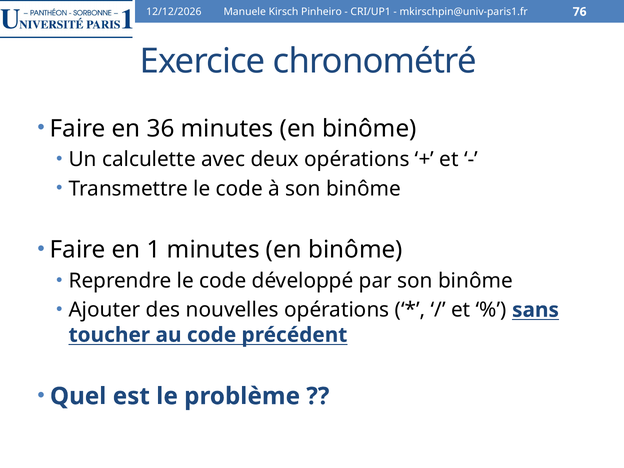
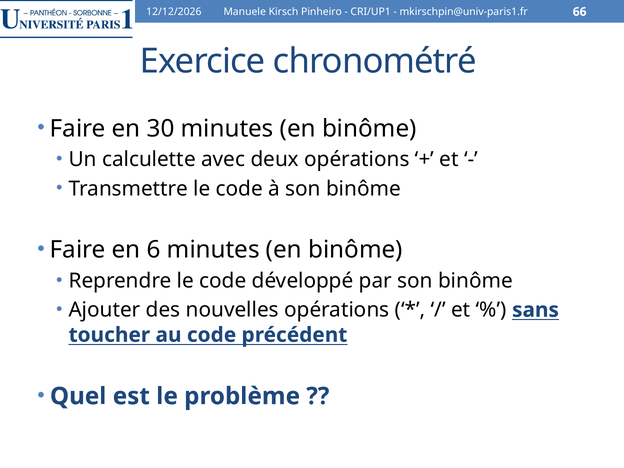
76: 76 -> 66
36: 36 -> 30
1: 1 -> 6
